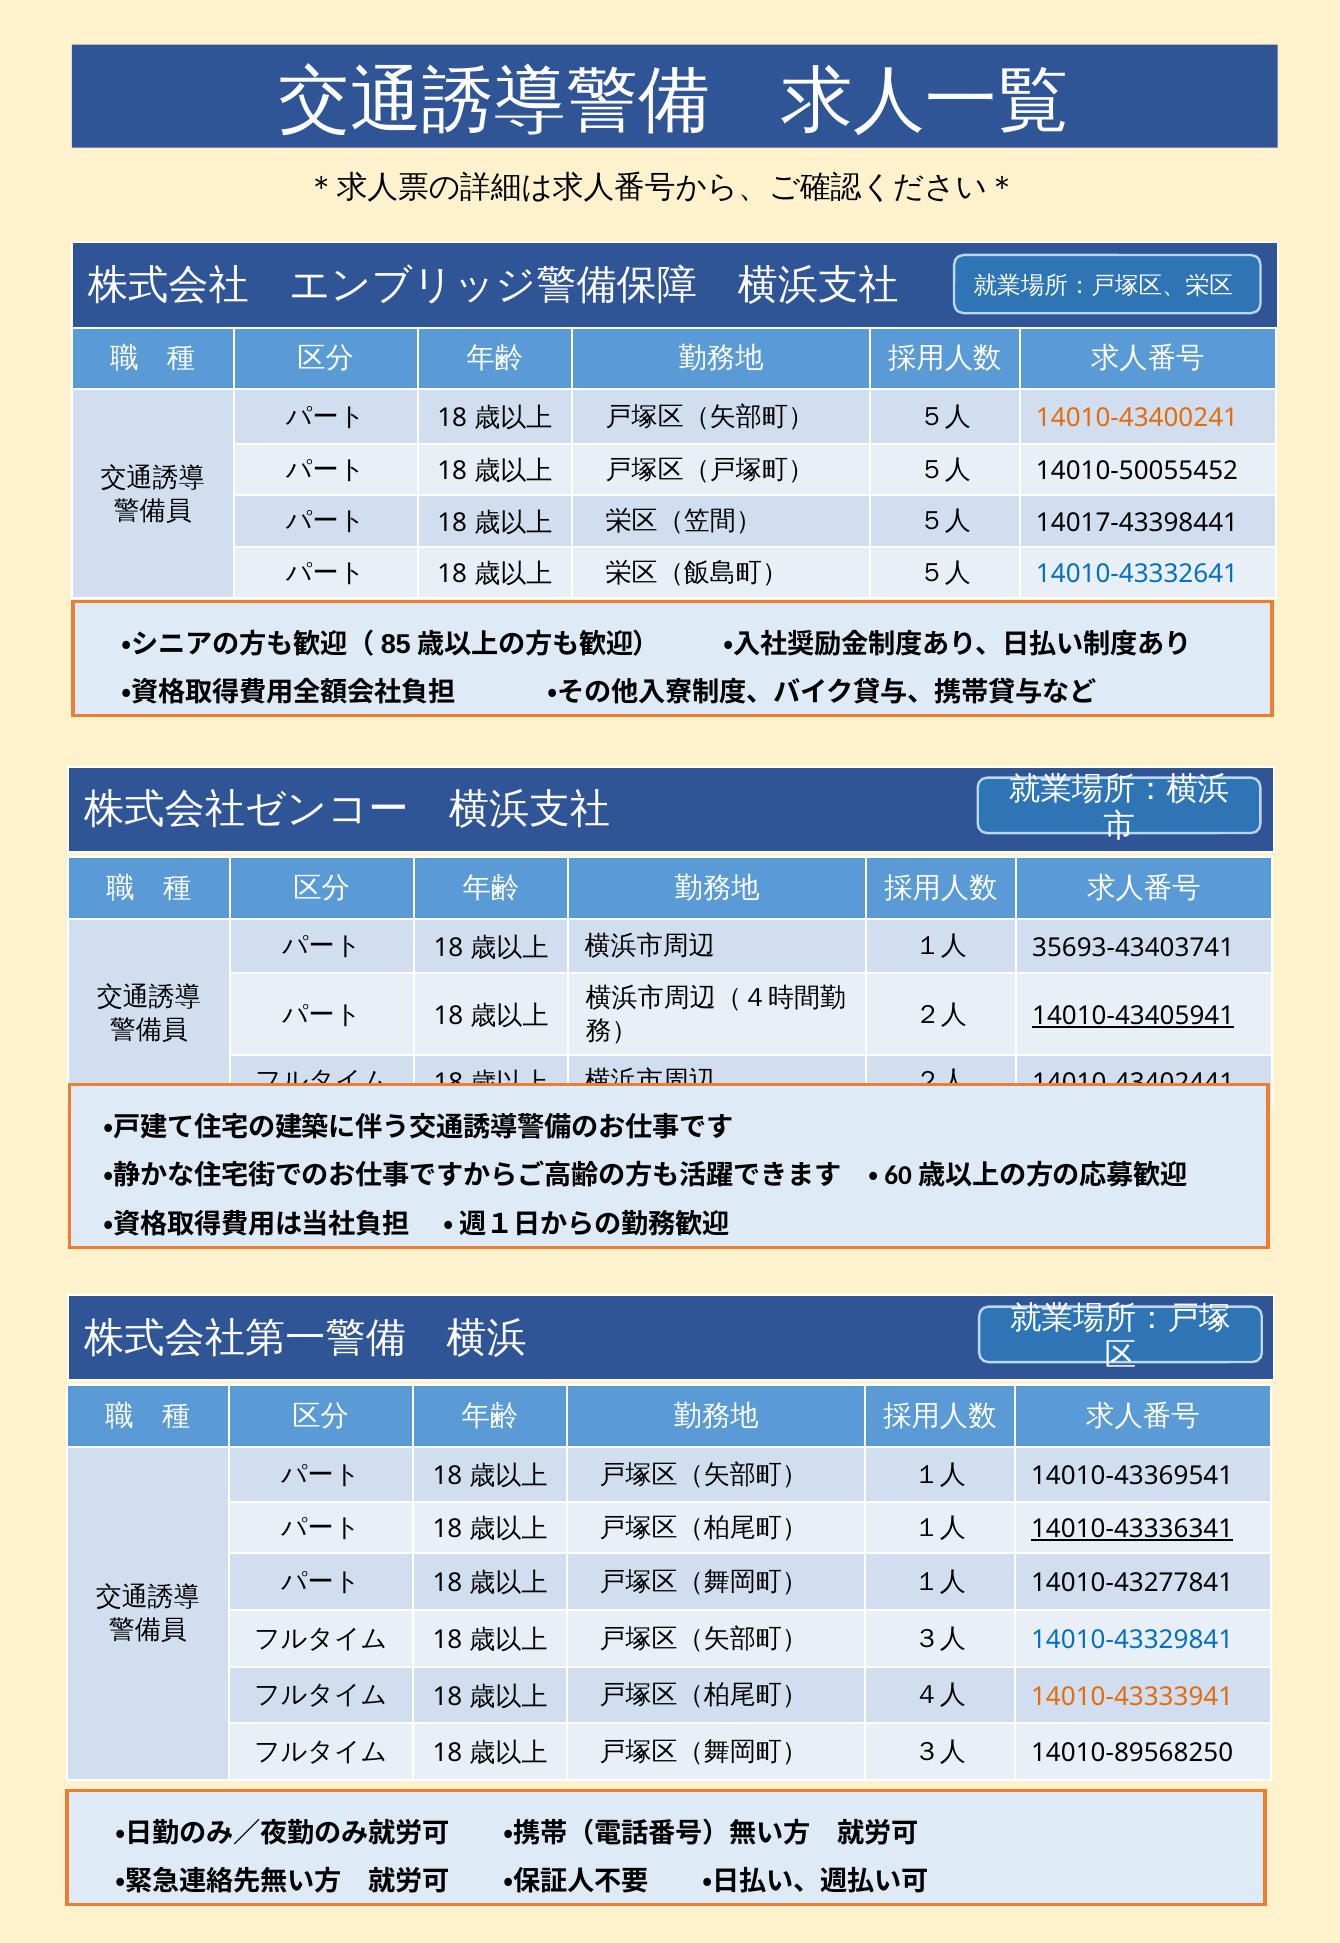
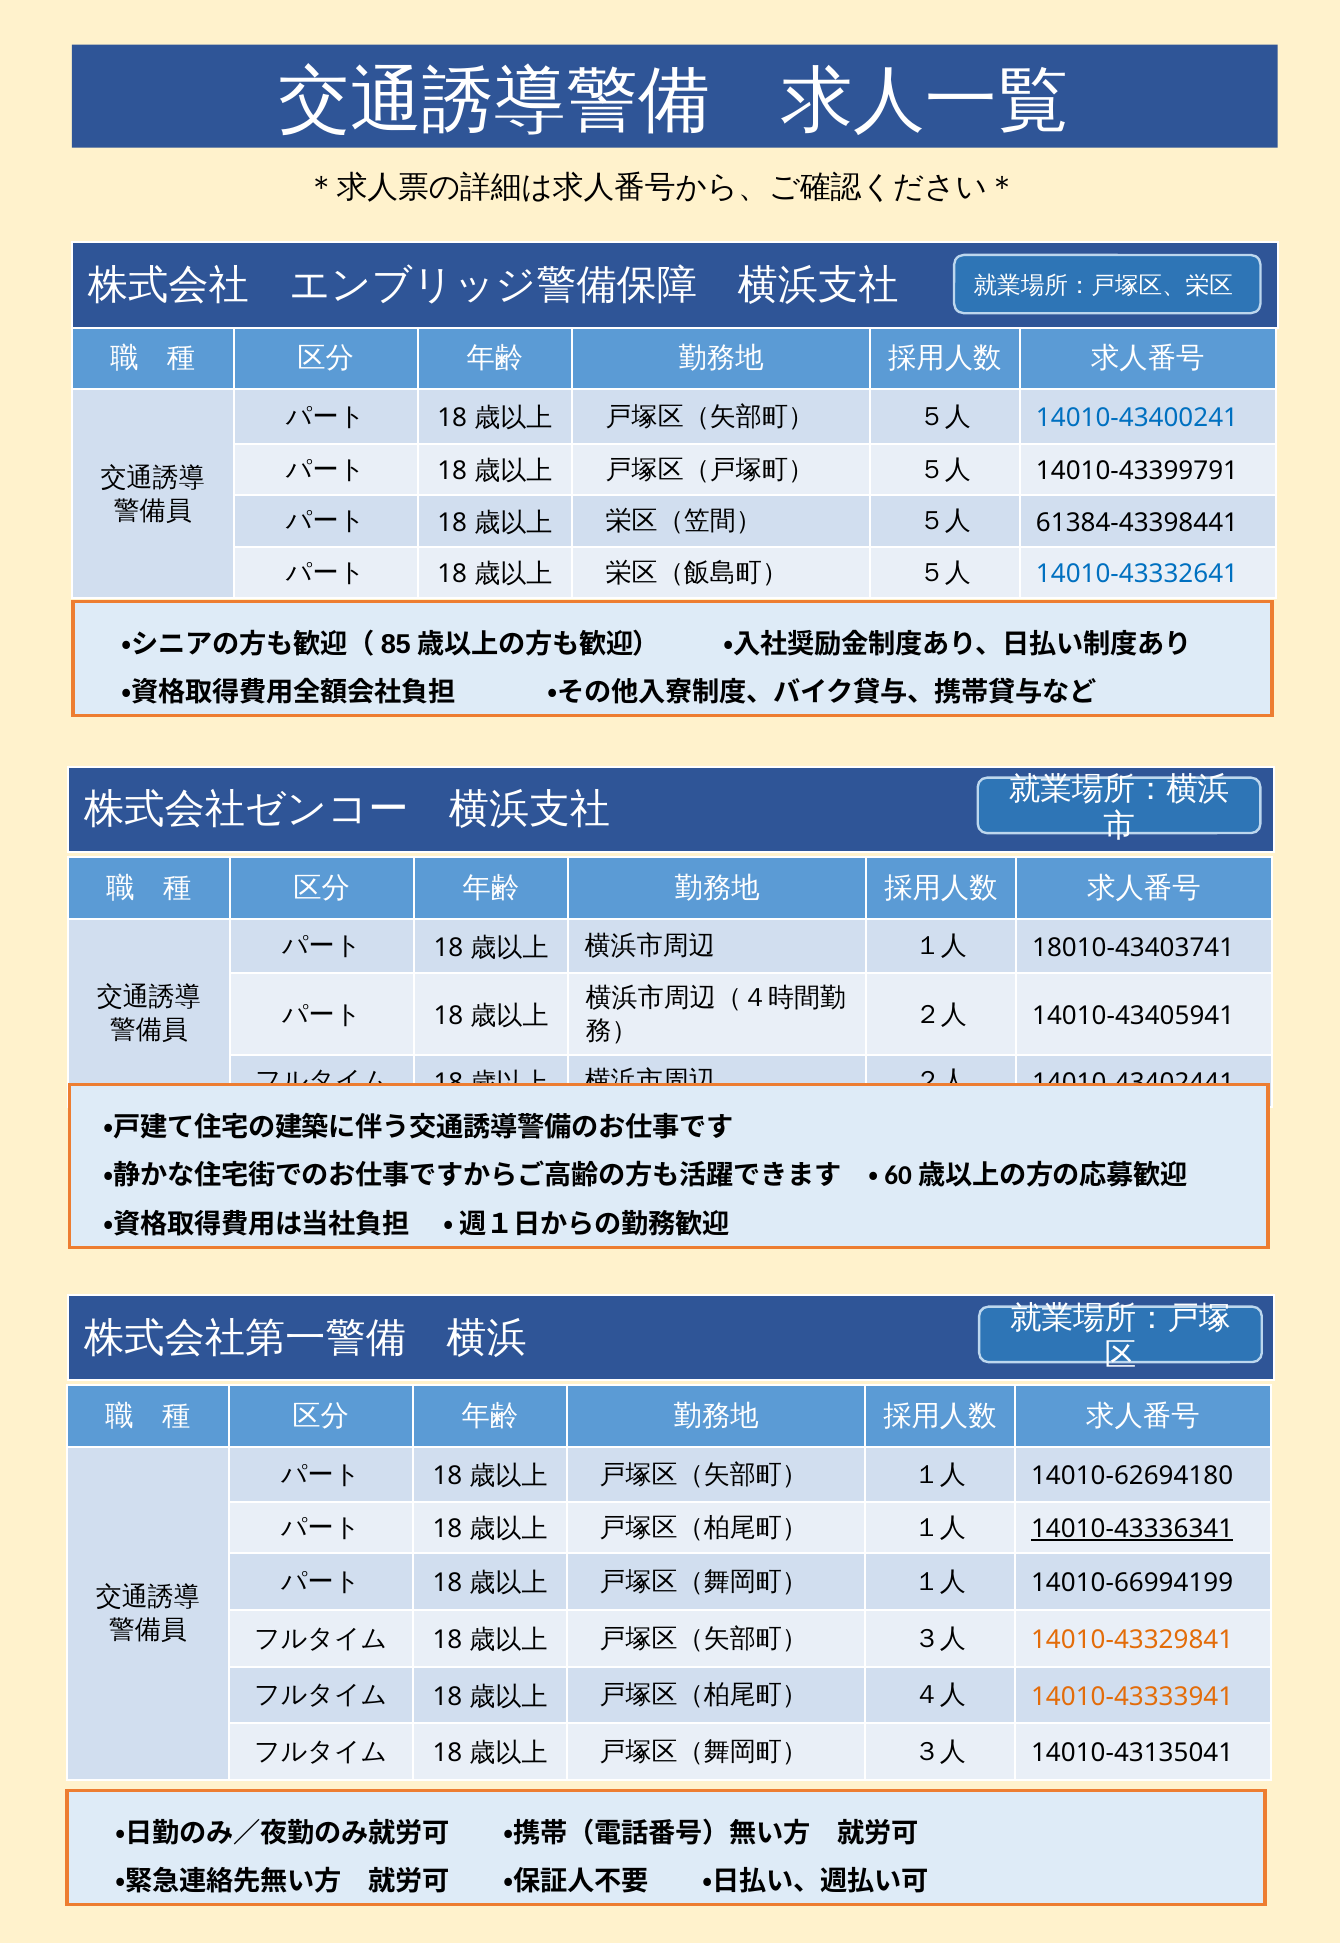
14010-43400241 colour: orange -> blue
14010-50055452: 14010-50055452 -> 14010-43399791
14017-43398441: 14017-43398441 -> 61384-43398441
35693-43403741: 35693-43403741 -> 18010-43403741
14010-43405941 underline: present -> none
14010-43369541: 14010-43369541 -> 14010-62694180
14010-43277841: 14010-43277841 -> 14010-66994199
14010-43329841 colour: blue -> orange
14010-89568250: 14010-89568250 -> 14010-43135041
